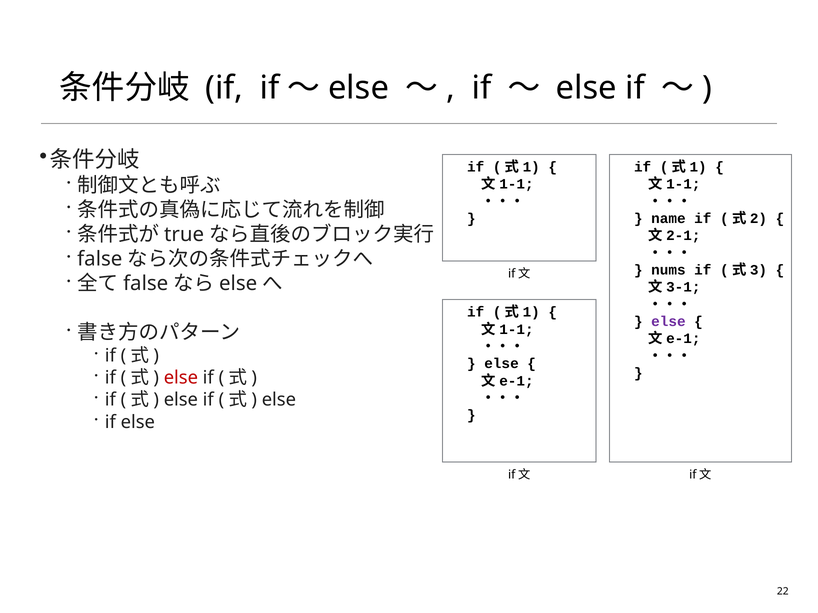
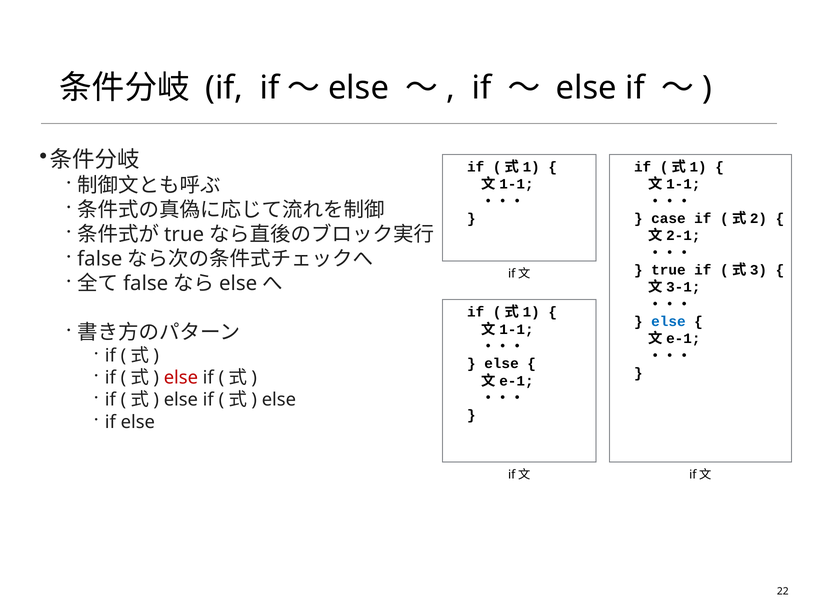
name: name -> case
nums at (668, 270): nums -> true
else at (668, 322) colour: purple -> blue
